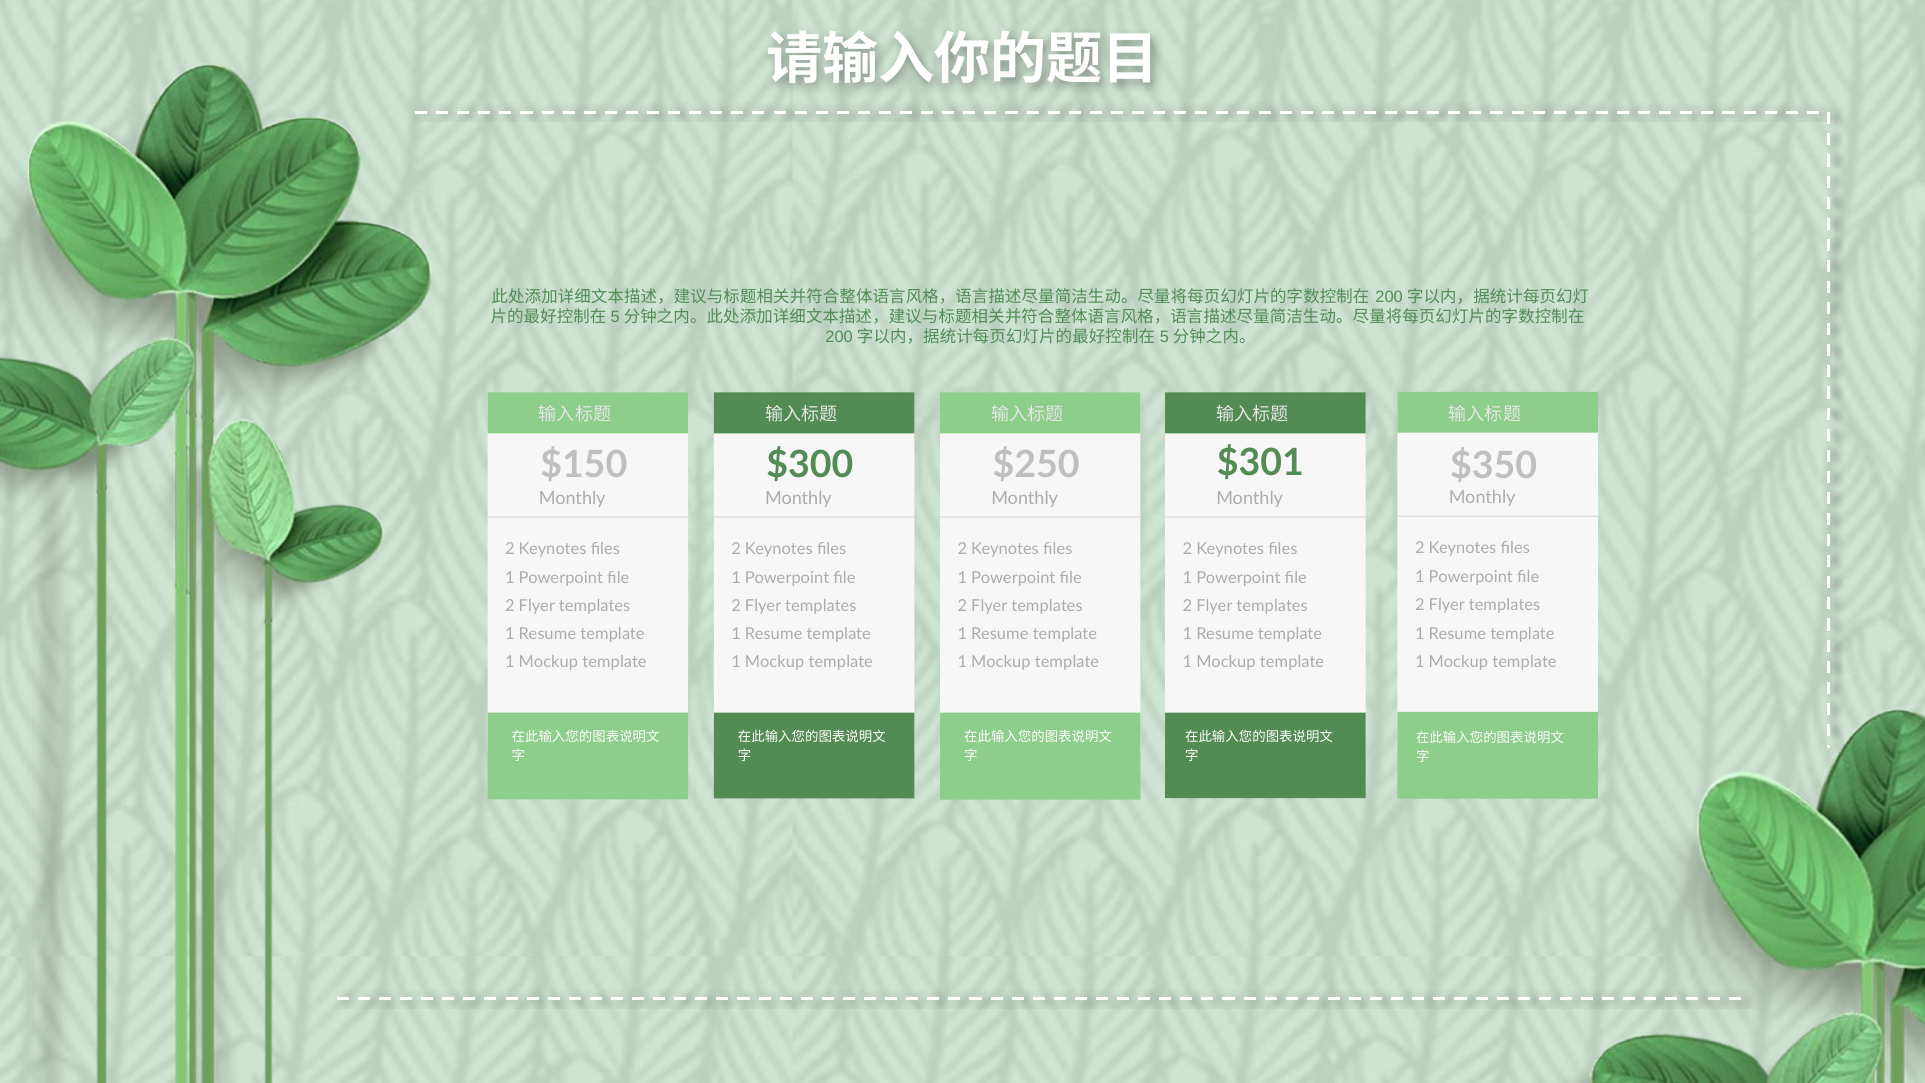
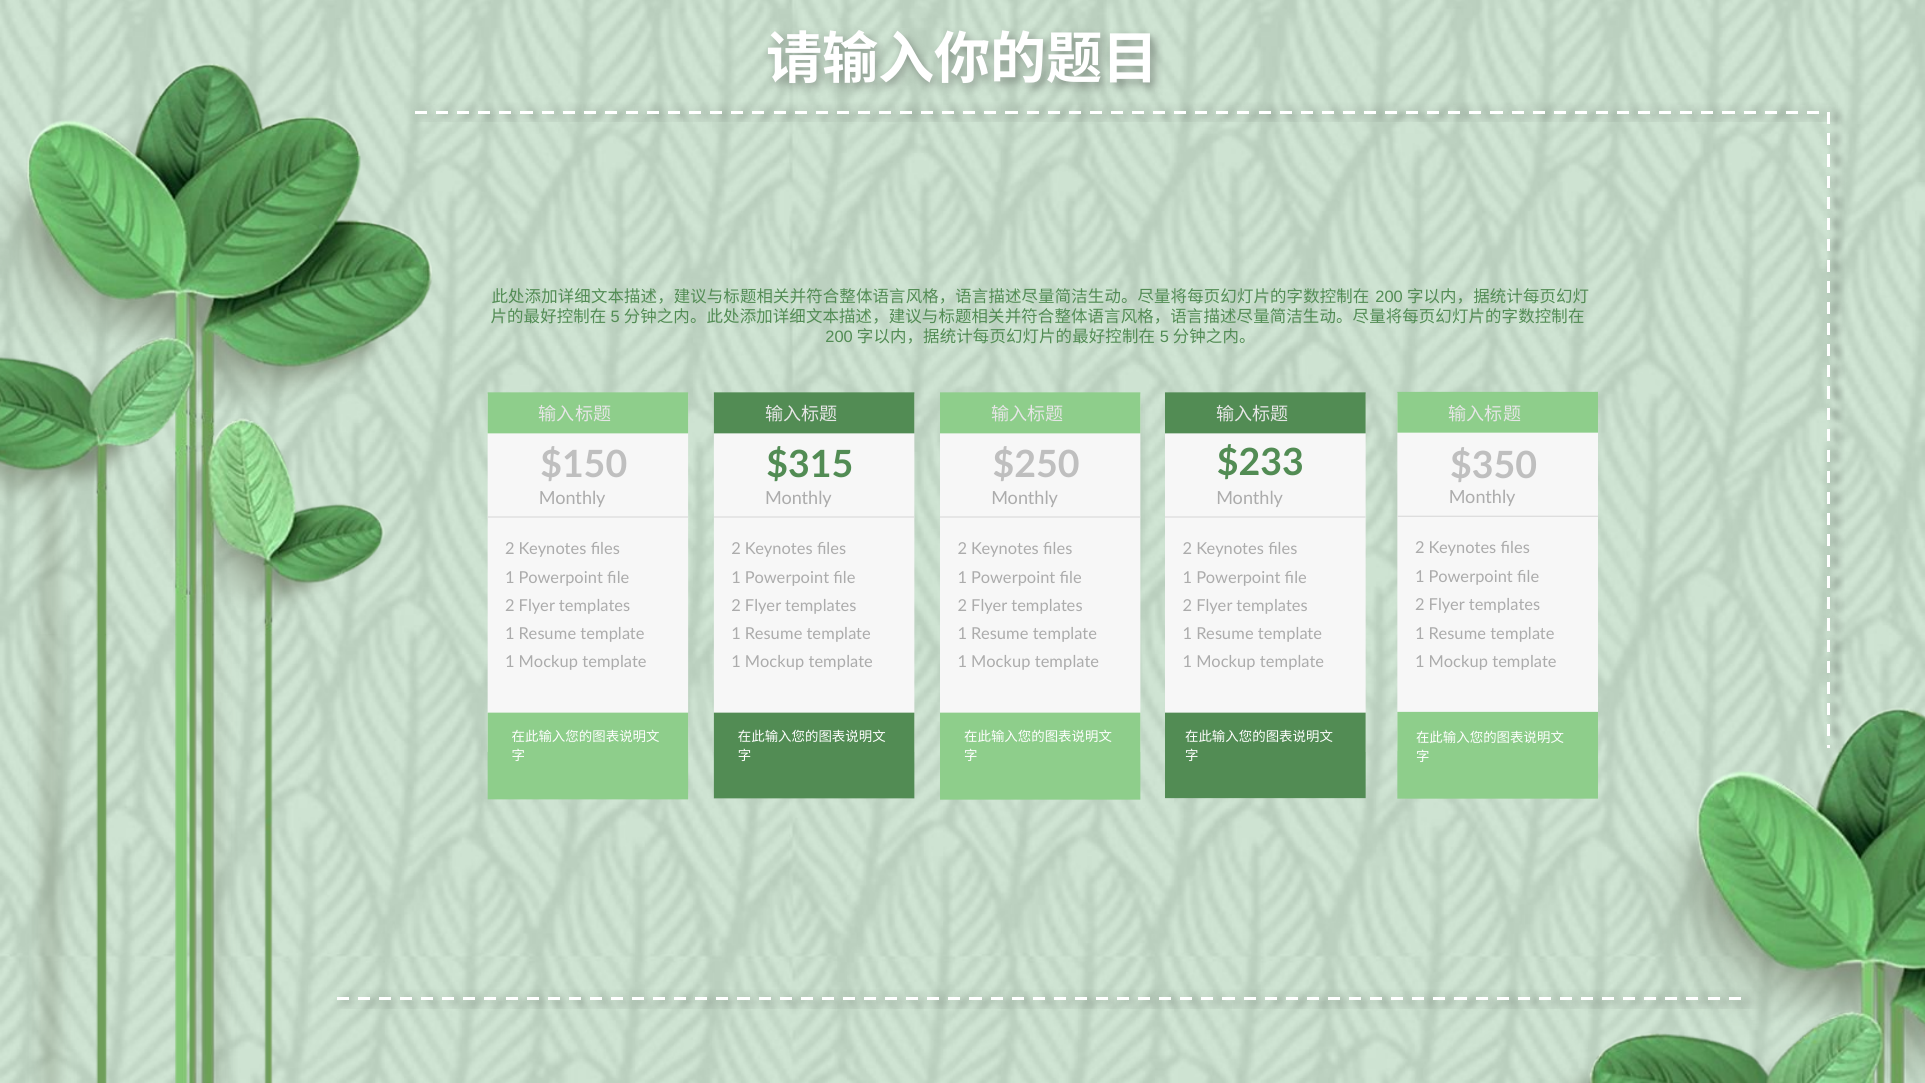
$301: $301 -> $233
$300: $300 -> $315
